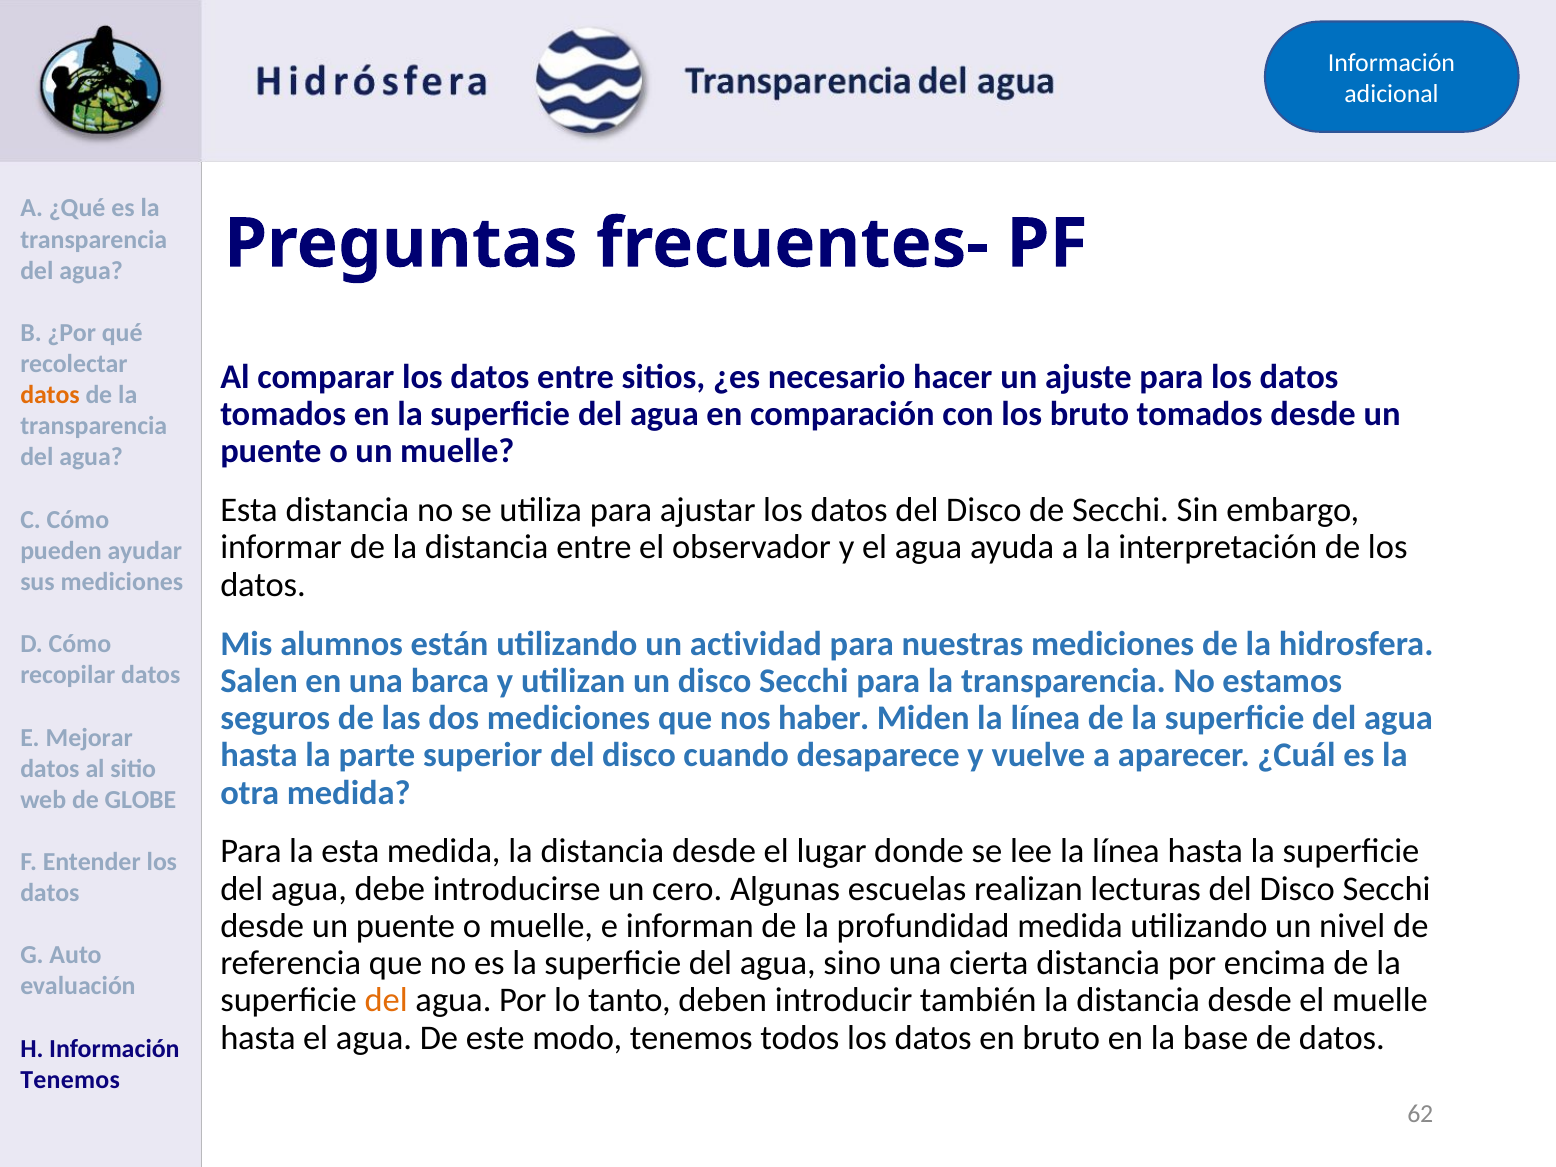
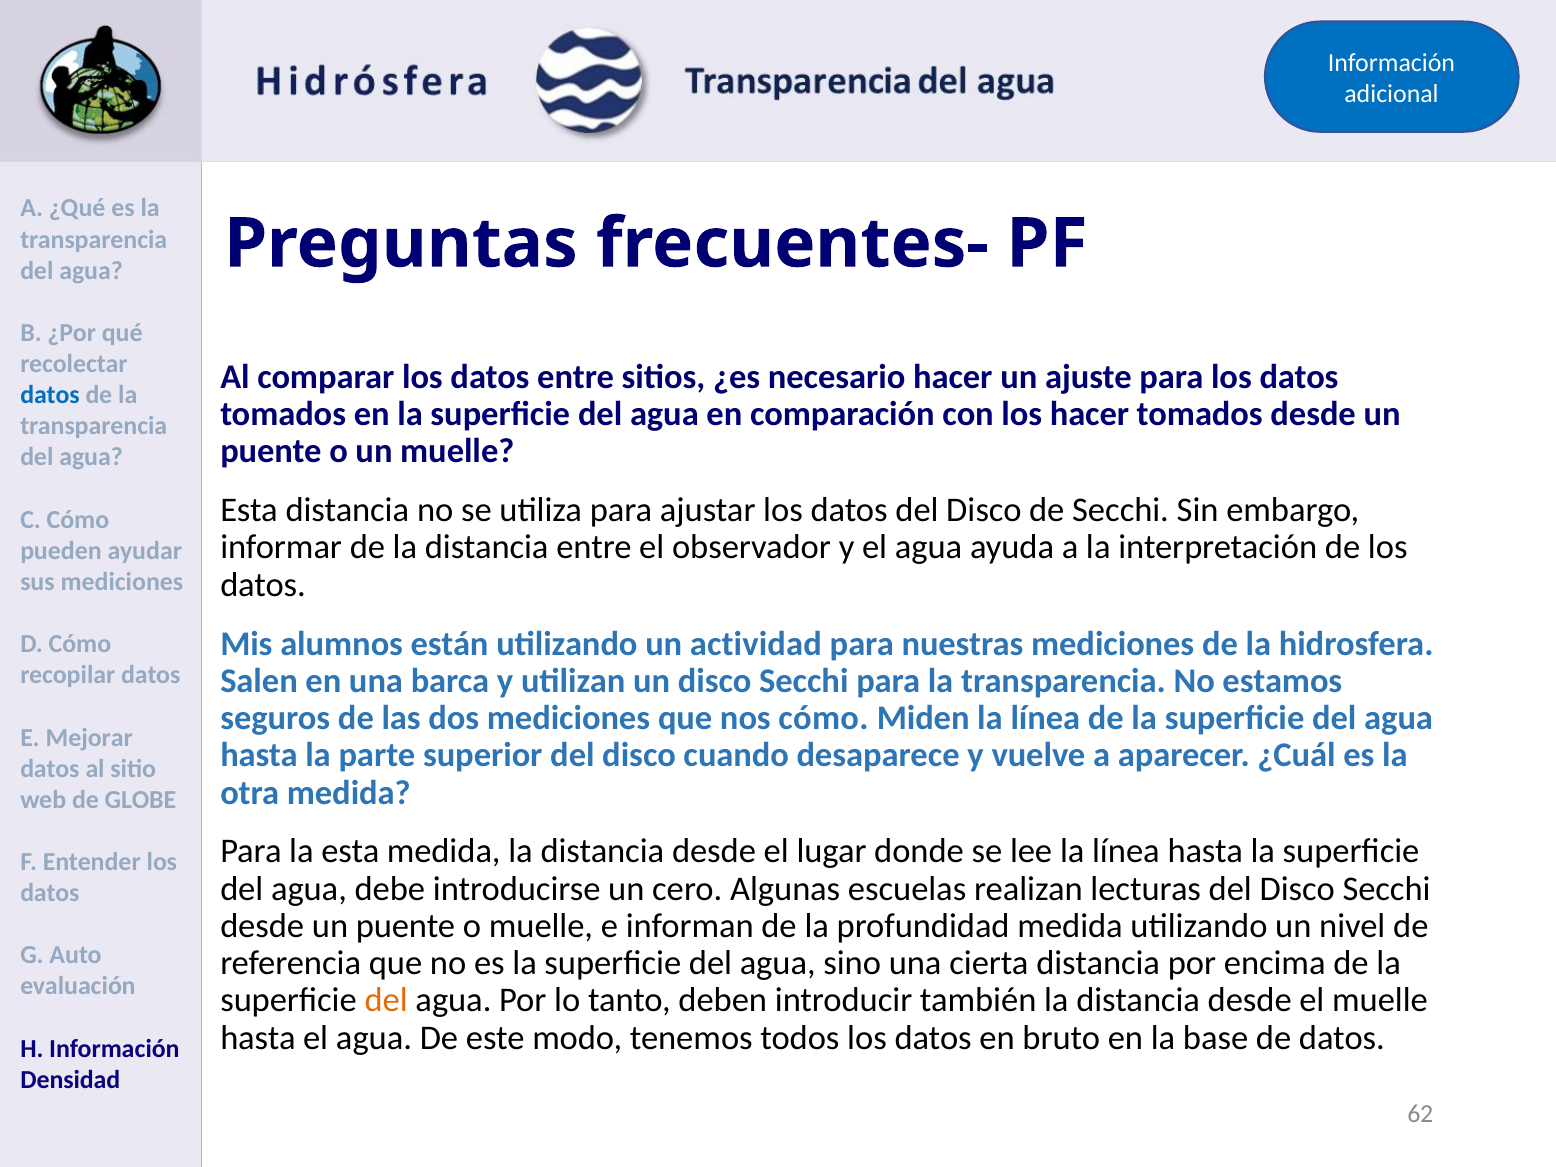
datos at (50, 395) colour: orange -> blue
los bruto: bruto -> hacer
nos haber: haber -> cómo
Tenemos at (70, 1080): Tenemos -> Densidad
